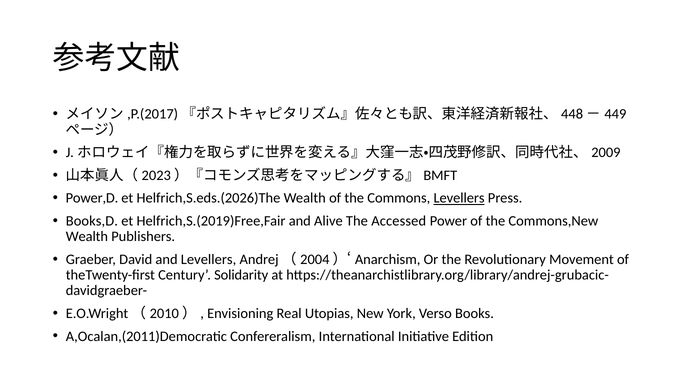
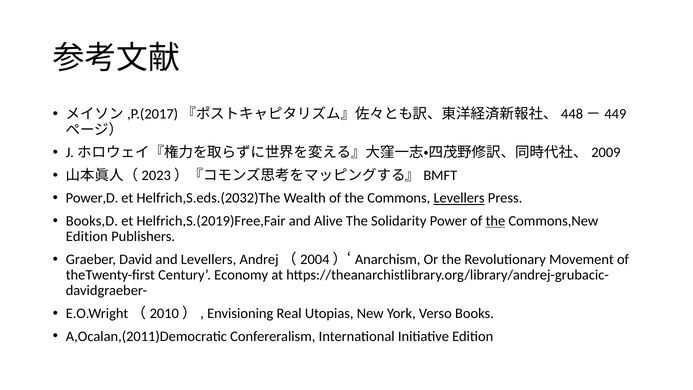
Helfrich,S.eds.(2026)The: Helfrich,S.eds.(2026)The -> Helfrich,S.eds.(2032)The
Accessed: Accessed -> Solidarity
the at (495, 221) underline: none -> present
Wealth at (87, 237): Wealth -> Edition
Solidarity: Solidarity -> Economy
